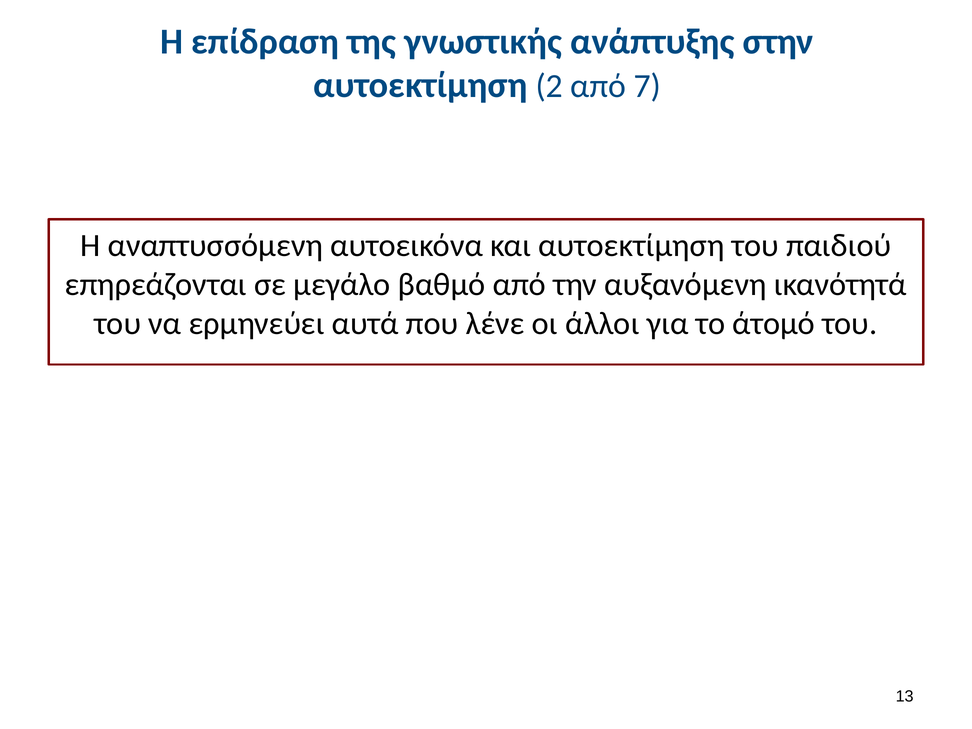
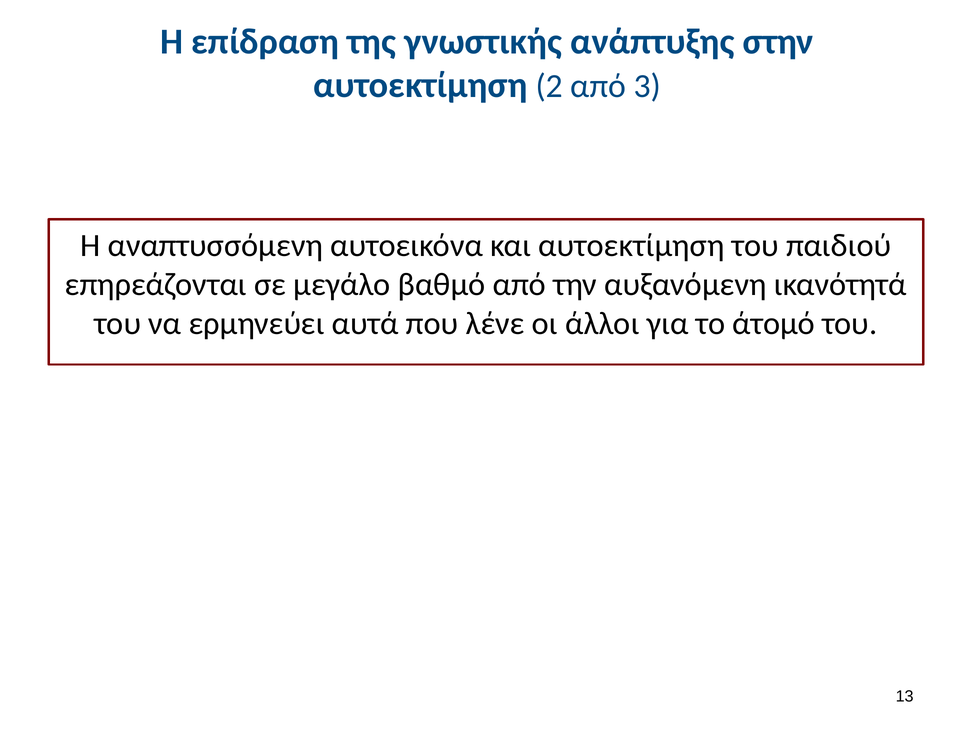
7: 7 -> 3
